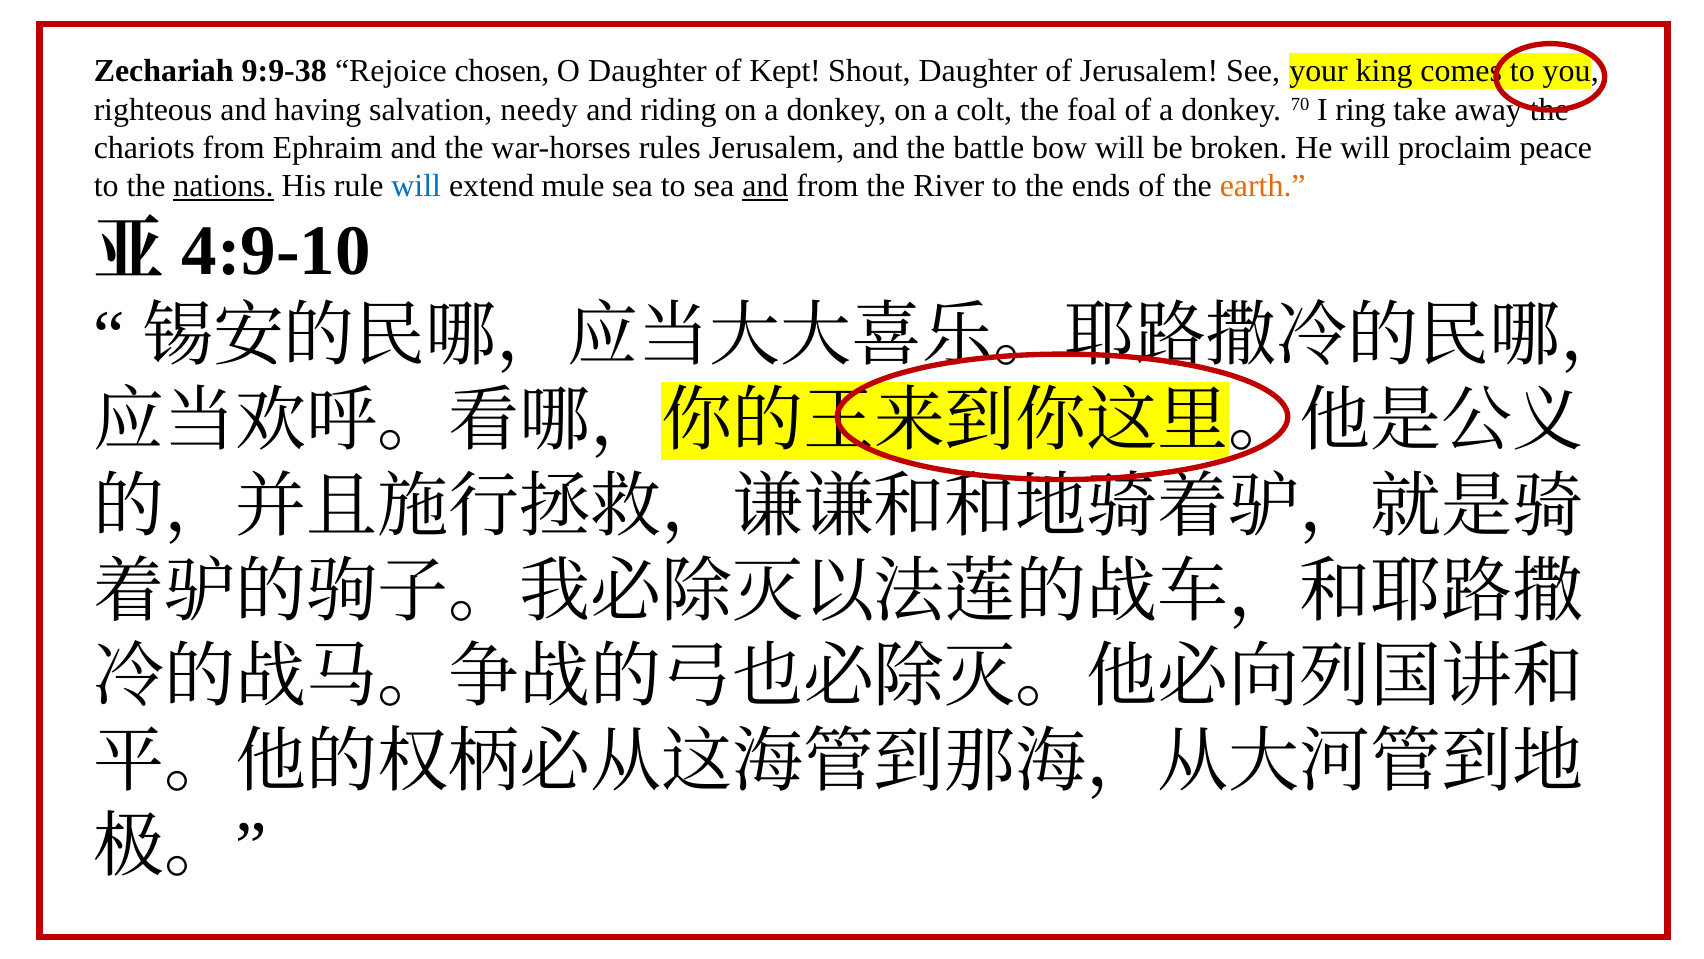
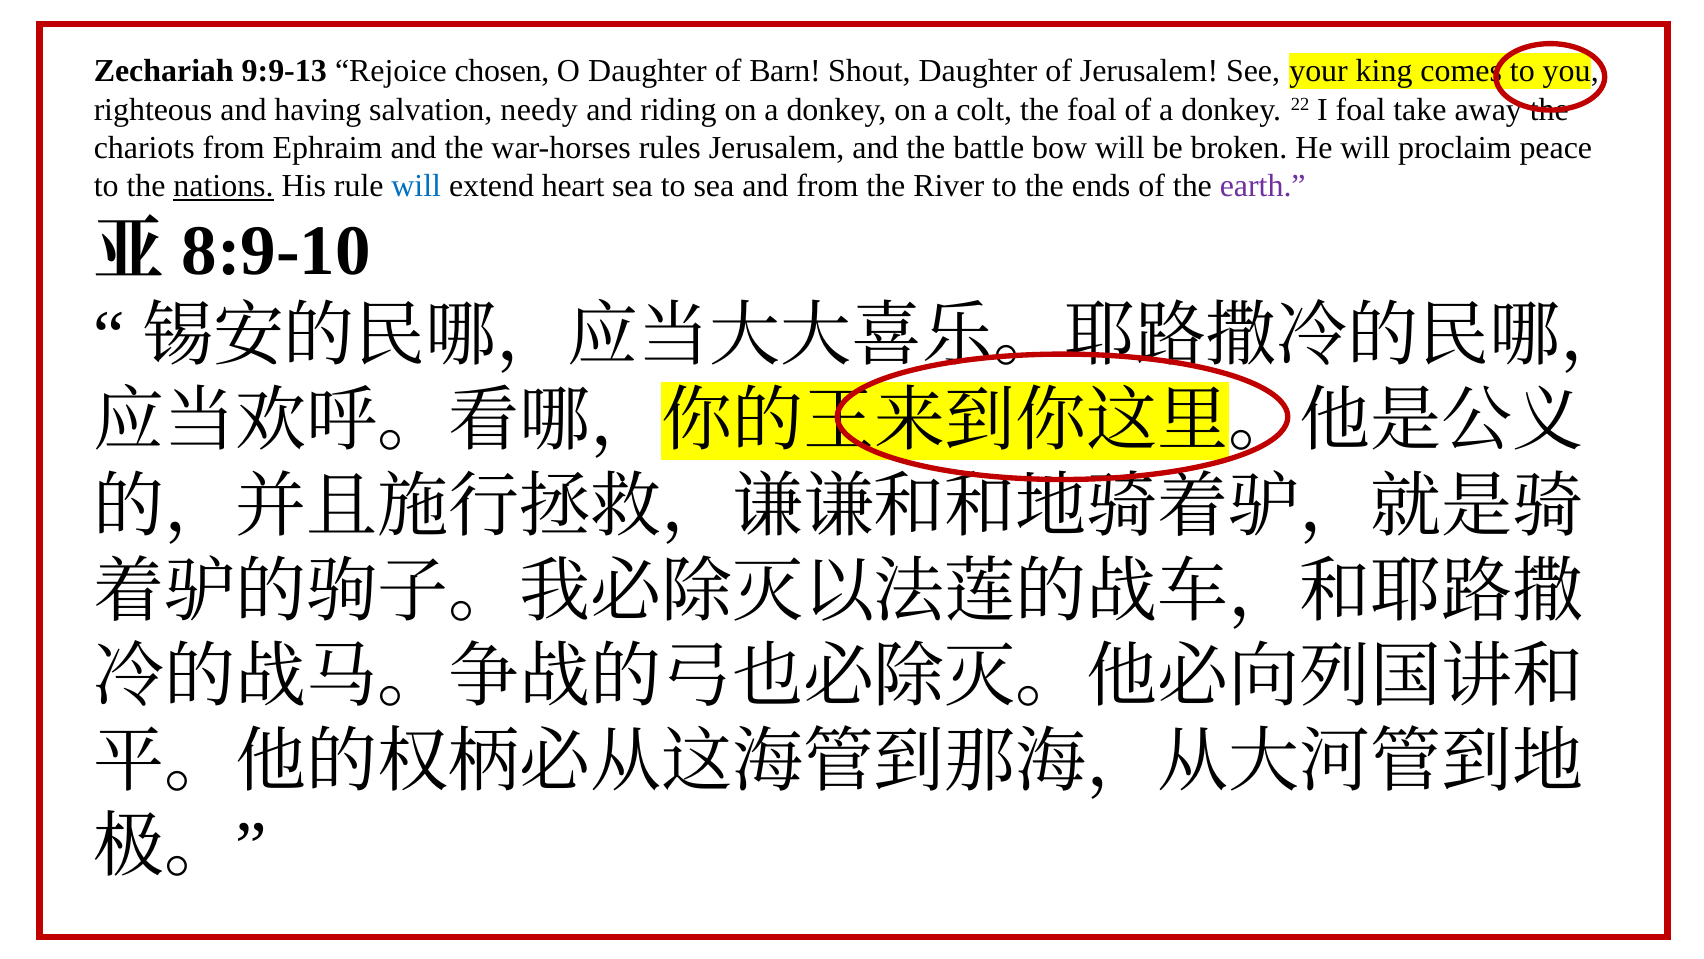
9:9-38: 9:9-38 -> 9:9-13
Kept: Kept -> Barn
70: 70 -> 22
I ring: ring -> foal
mule: mule -> heart
and at (765, 186) underline: present -> none
earth colour: orange -> purple
4:9-10: 4:9-10 -> 8:9-10
